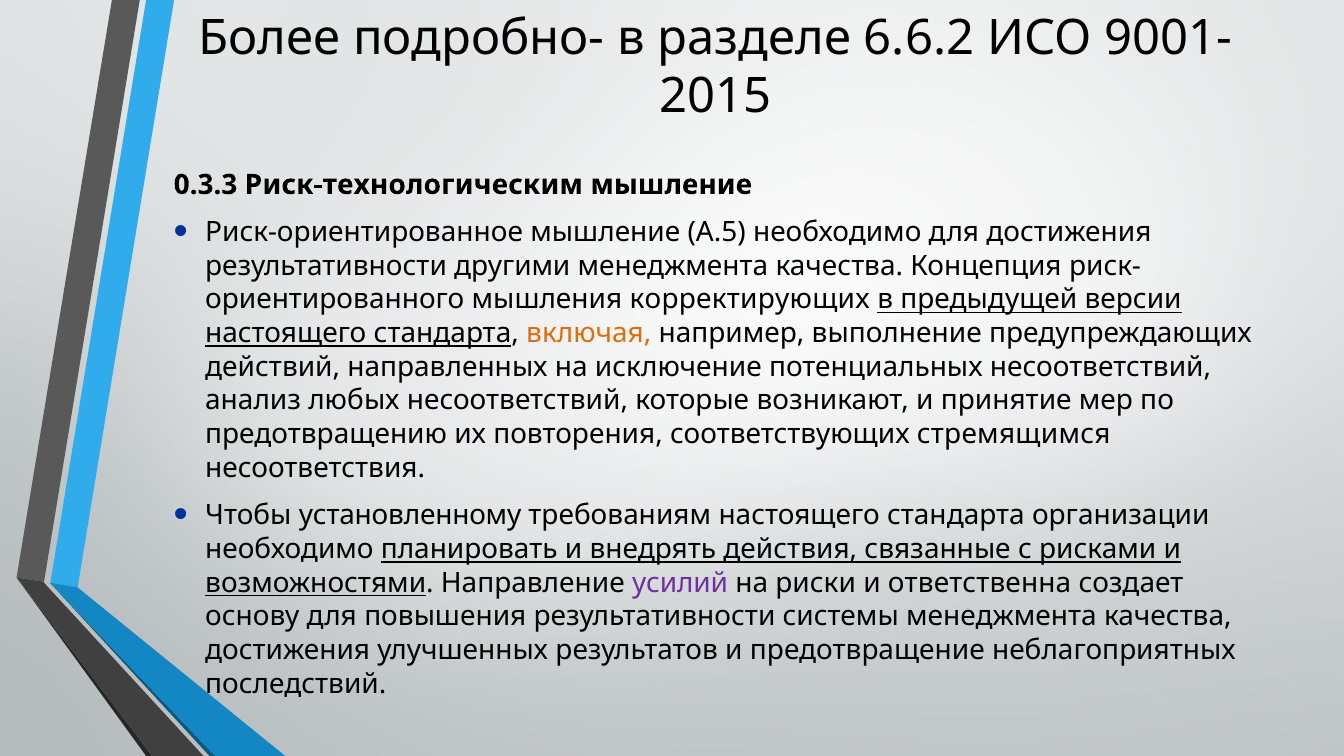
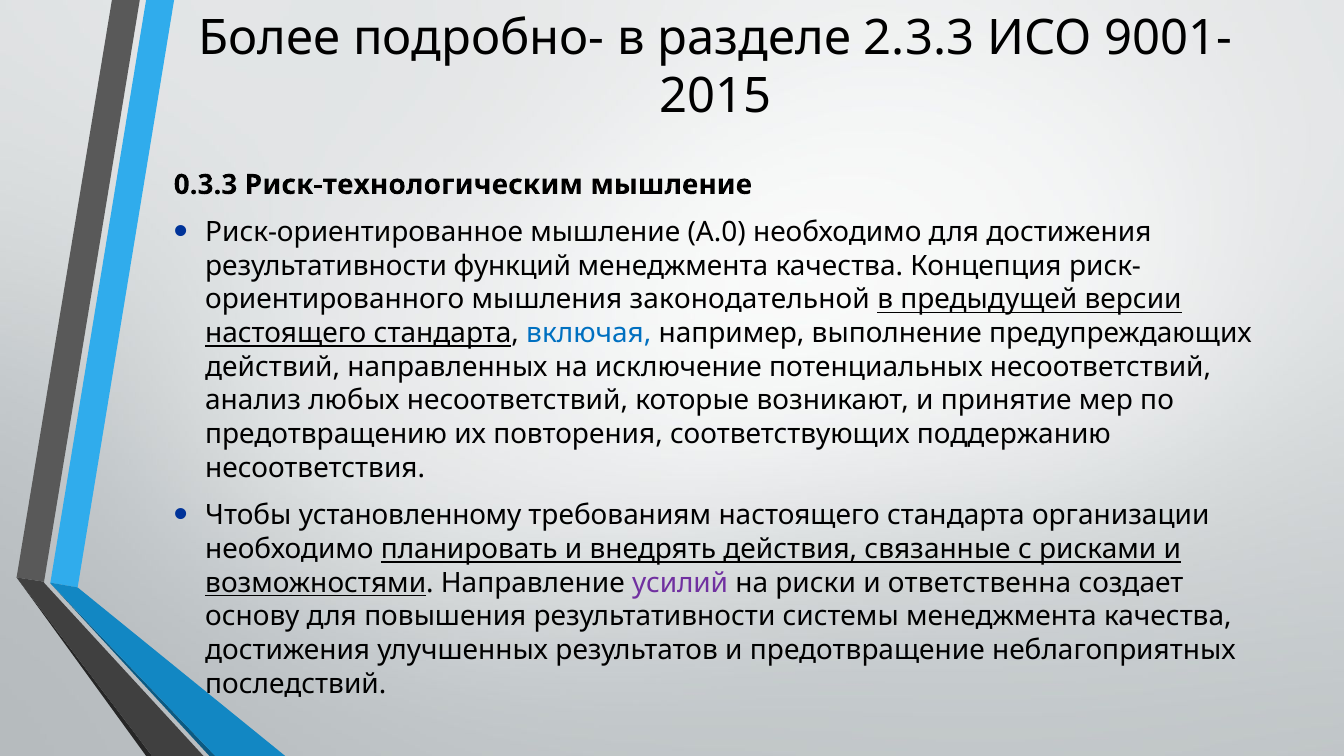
6.6.2: 6.6.2 -> 2.3.3
А.5: А.5 -> А.0
другими: другими -> функций
корректирующих: корректирующих -> законодательной
включая colour: orange -> blue
стремящимся: стремящимся -> поддержанию
